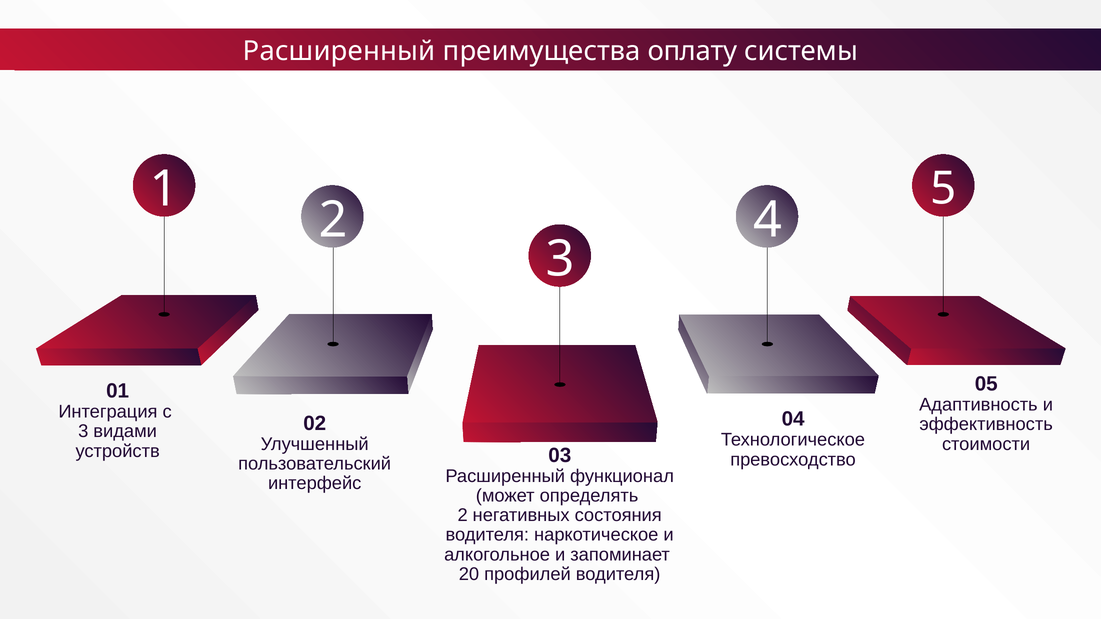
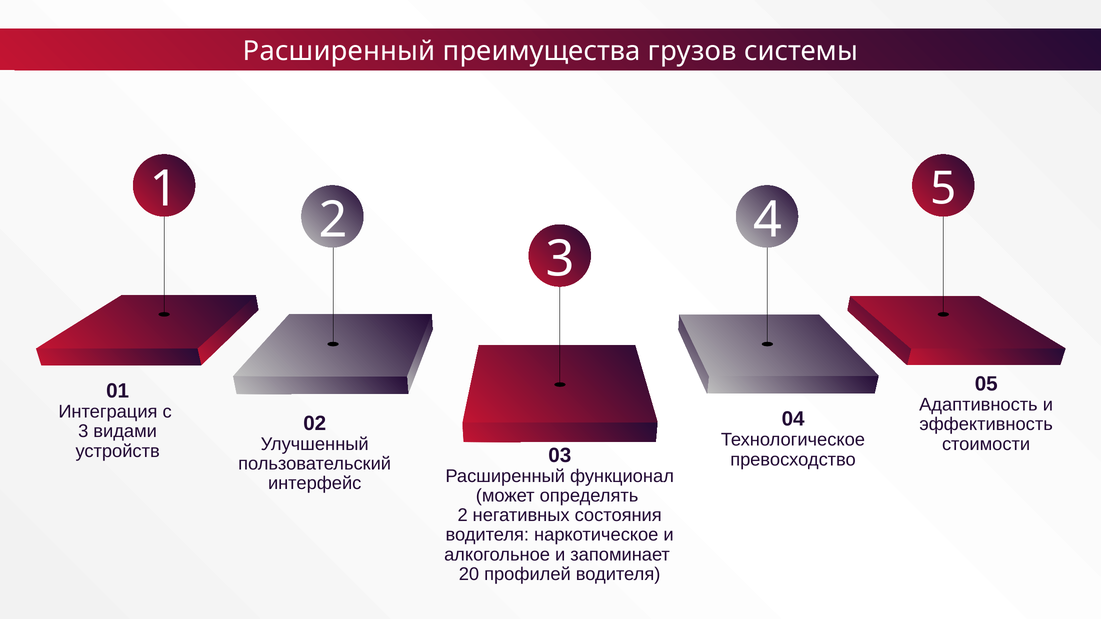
оплату: оплату -> грузов
